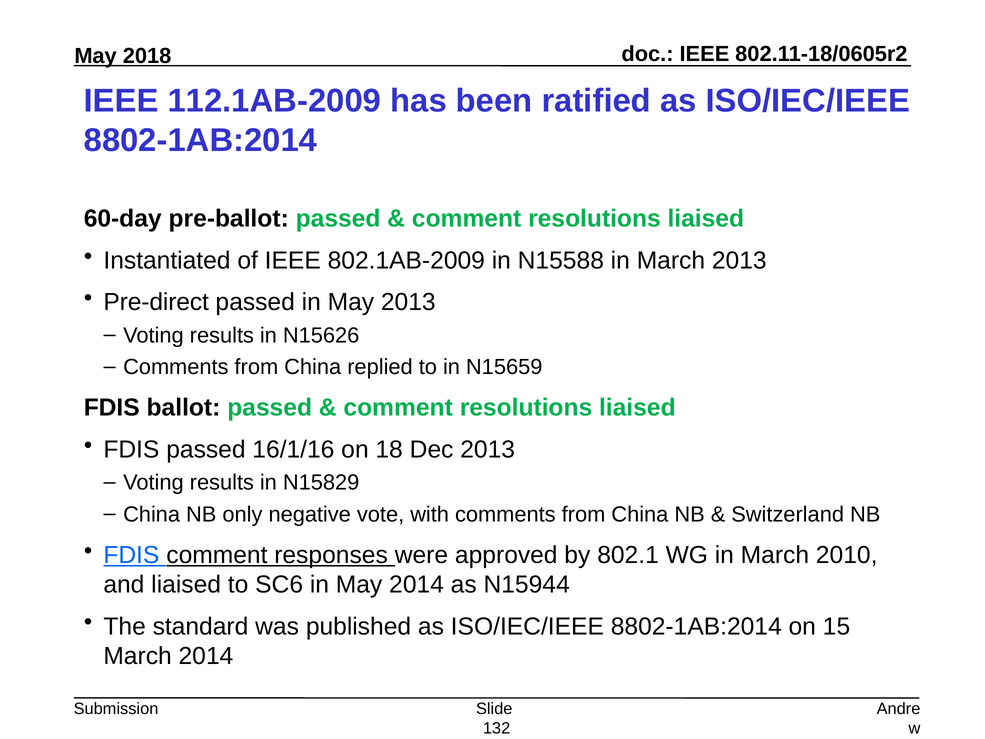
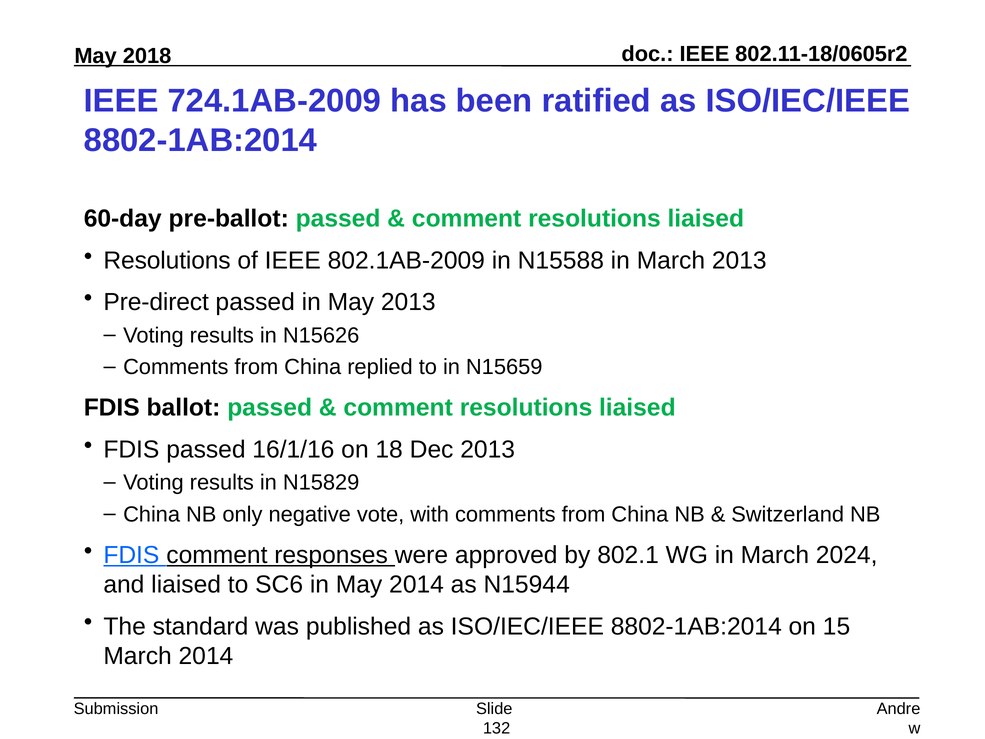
112.1AB-2009: 112.1AB-2009 -> 724.1AB-2009
Instantiated at (167, 260): Instantiated -> Resolutions
2010: 2010 -> 2024
